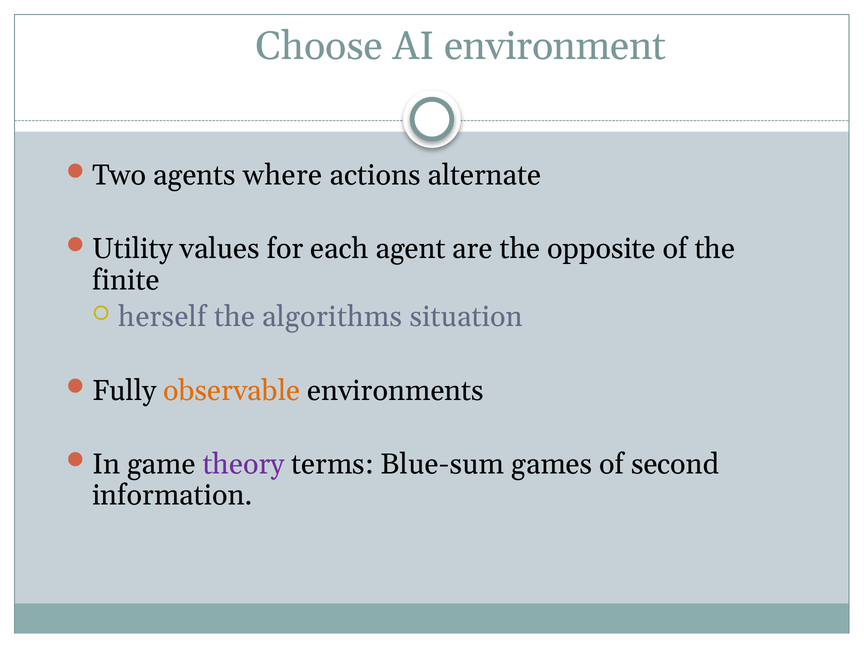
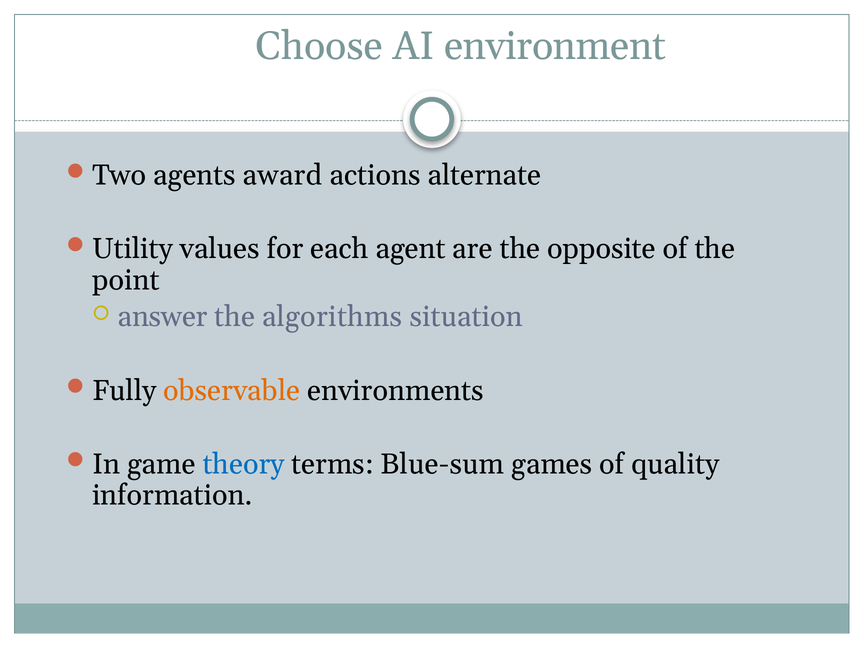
where: where -> award
finite: finite -> point
herself: herself -> answer
theory colour: purple -> blue
second: second -> quality
